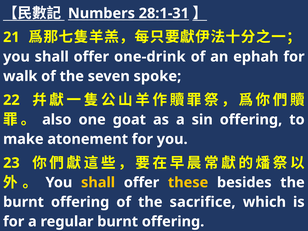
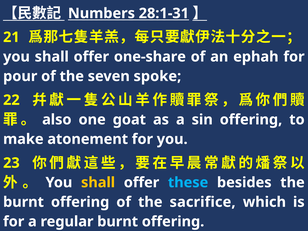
one-drink: one-drink -> one-share
walk: walk -> pour
these colour: yellow -> light blue
